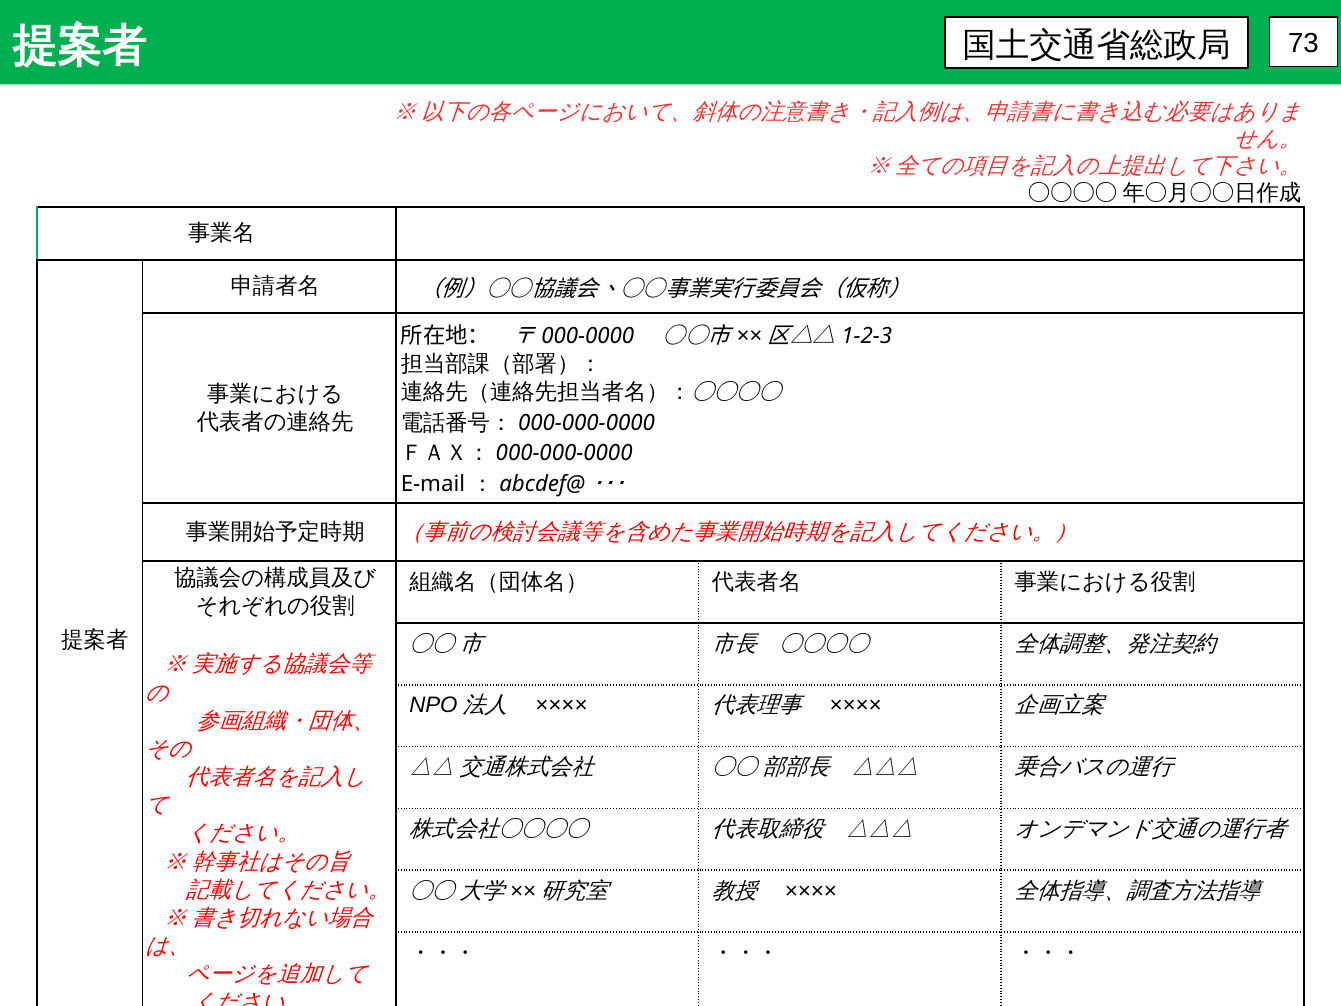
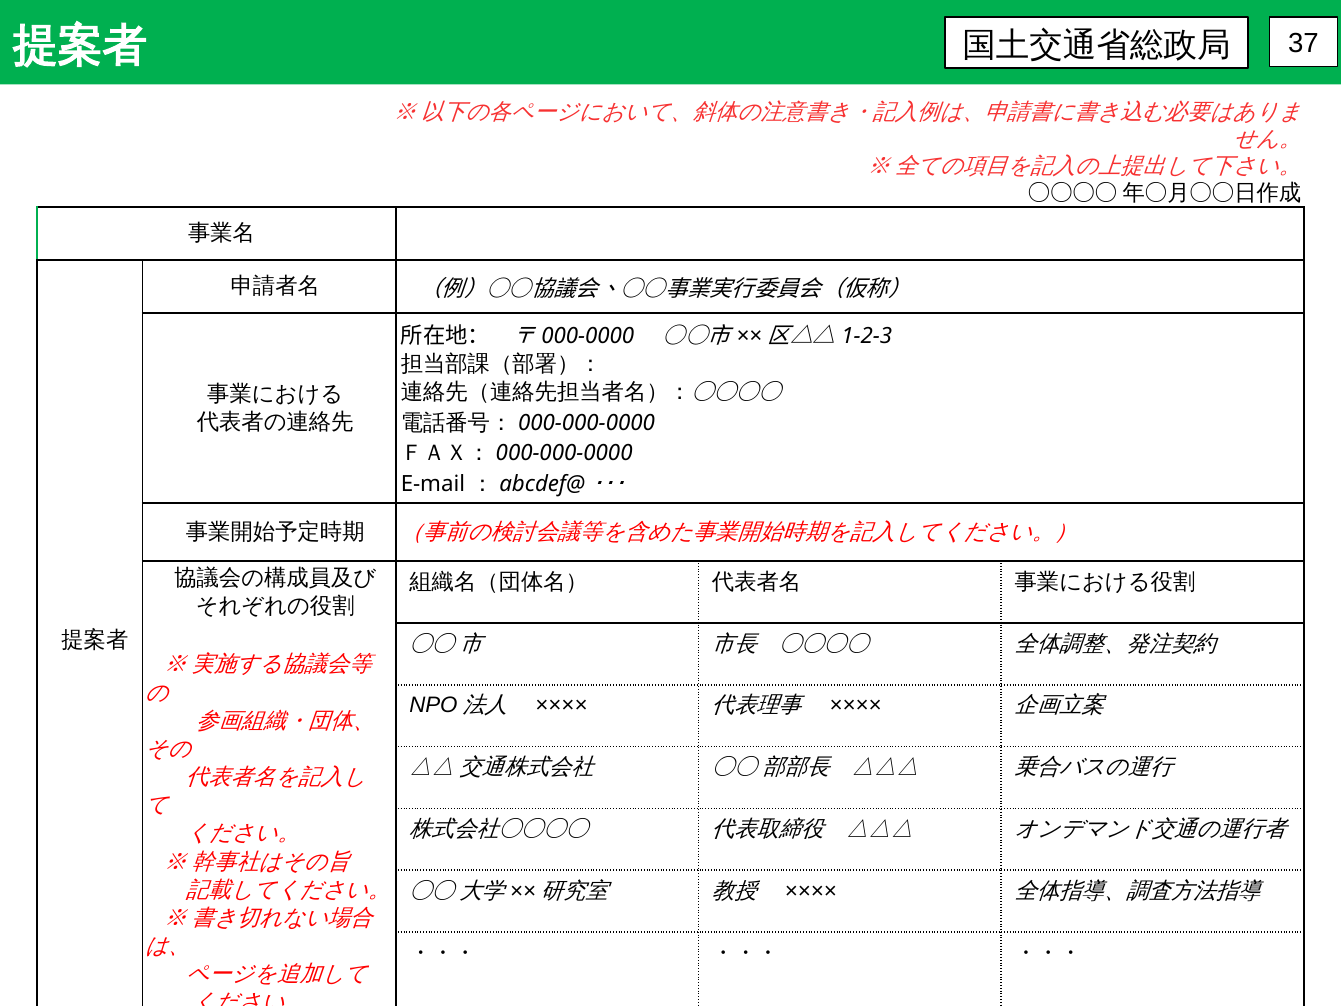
73: 73 -> 37
